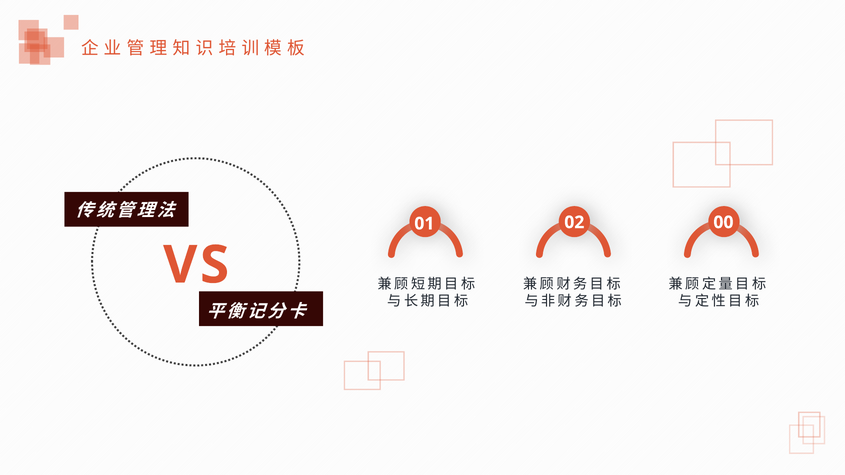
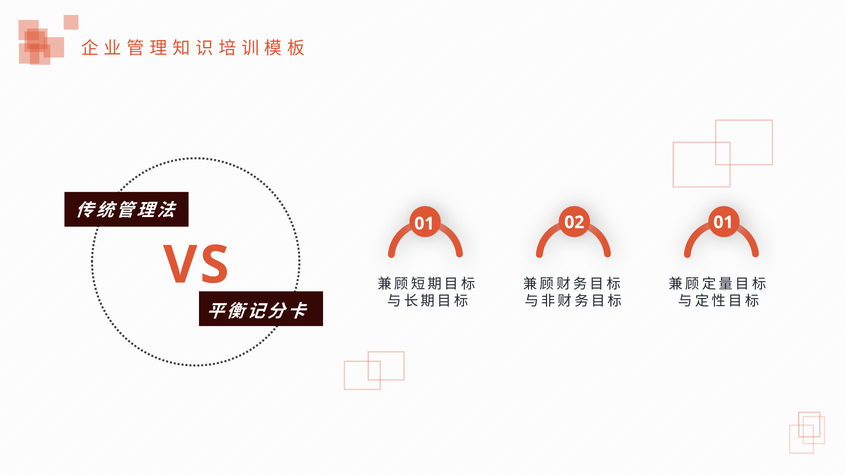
02 00: 00 -> 01
